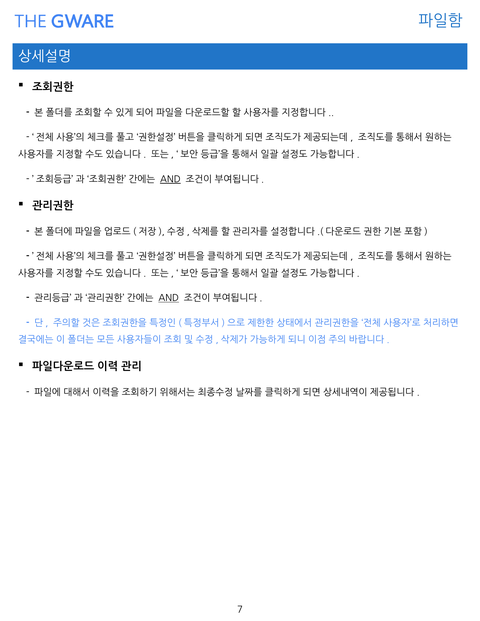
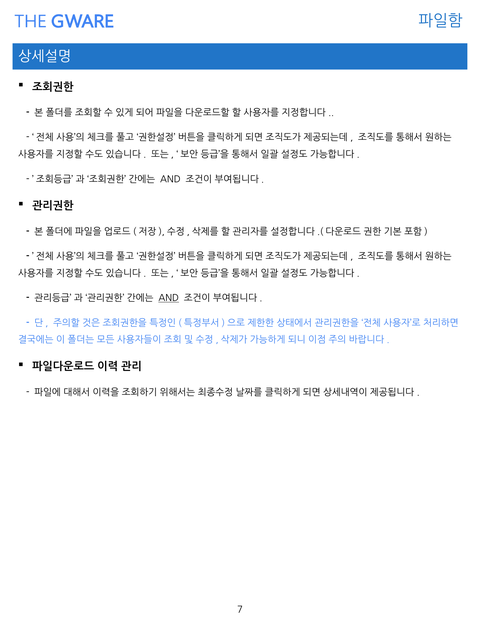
AND at (170, 179) underline: present -> none
